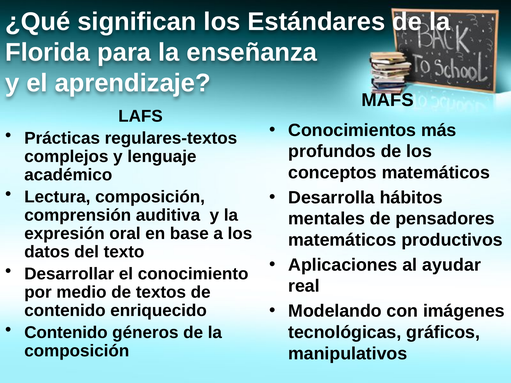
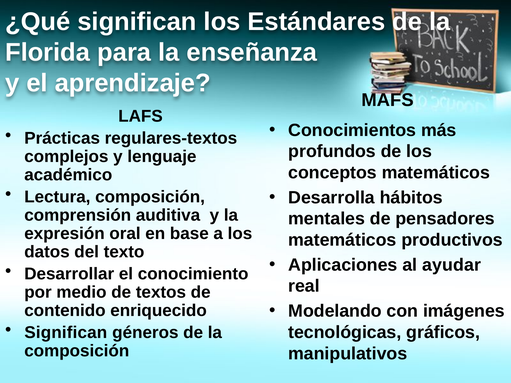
Contenido at (66, 333): Contenido -> Significan
